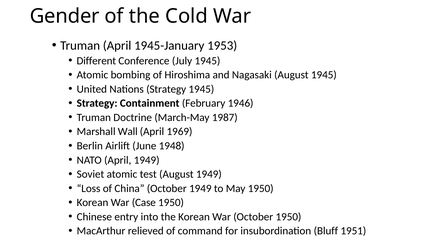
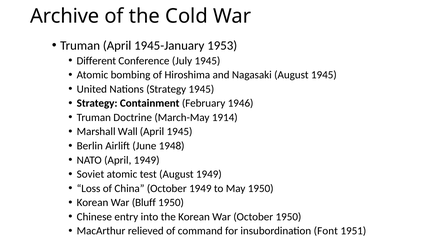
Gender: Gender -> Archive
1987: 1987 -> 1914
April 1969: 1969 -> 1945
Case: Case -> Bluff
Bluff: Bluff -> Font
